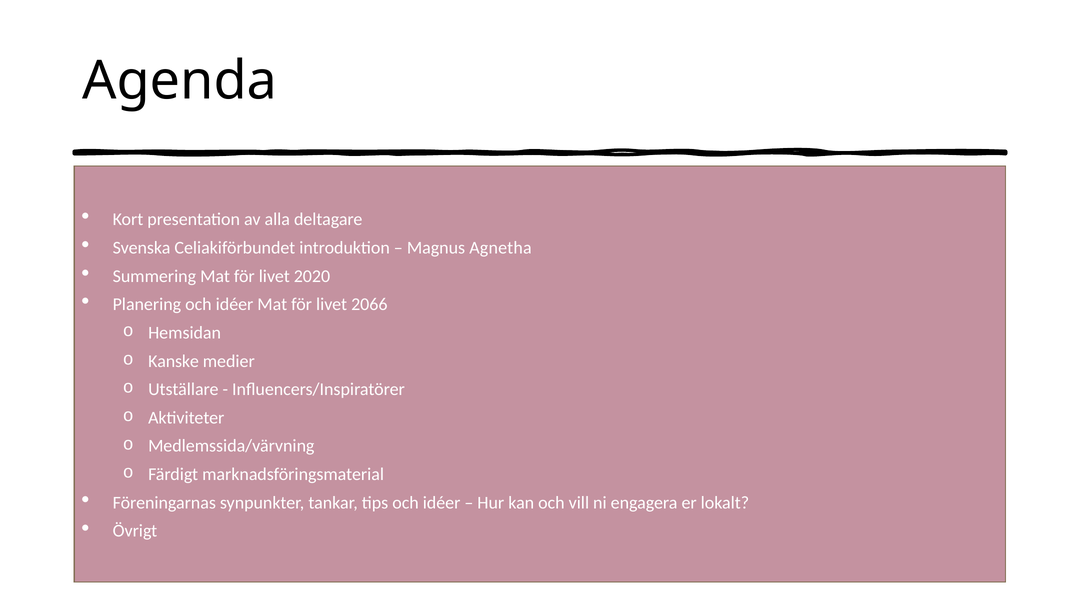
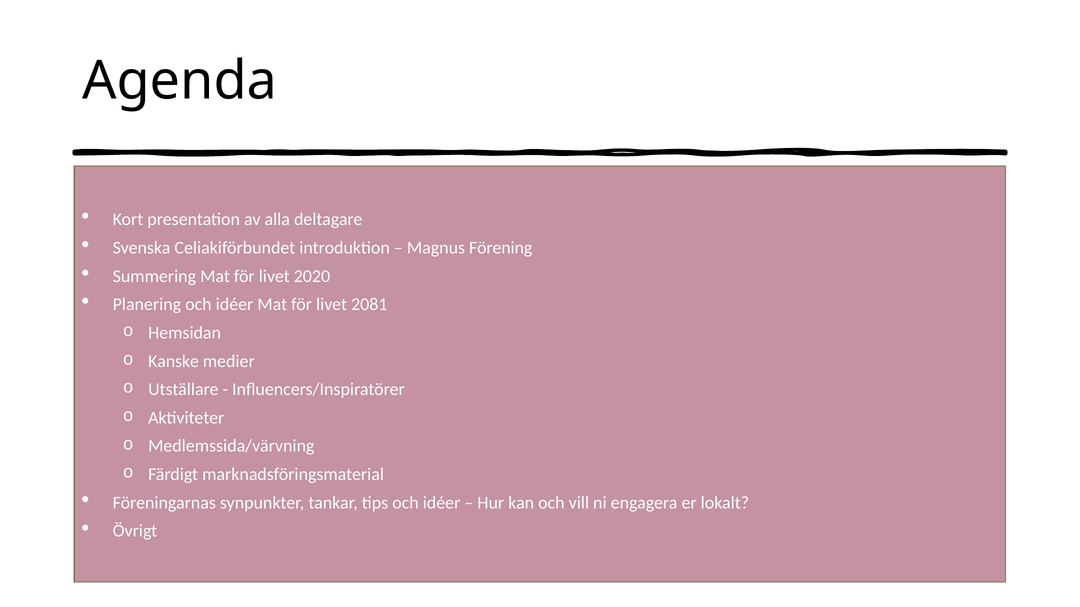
Agnetha: Agnetha -> Förening
2066: 2066 -> 2081
